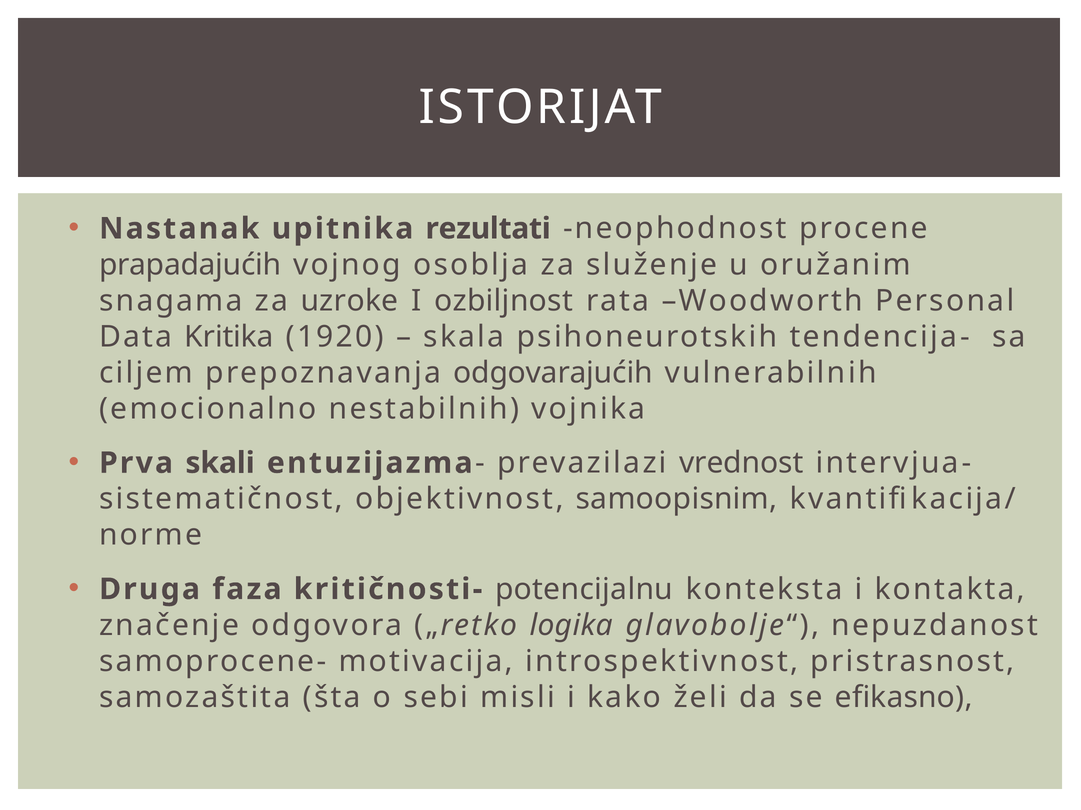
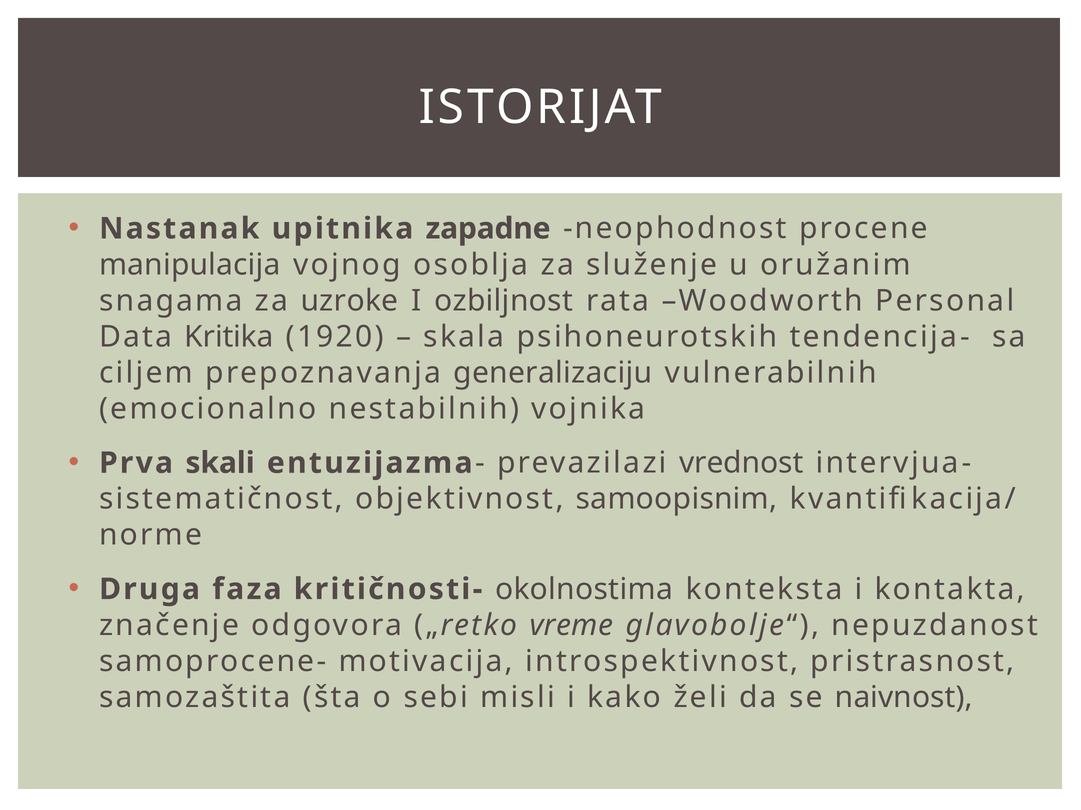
rezultati: rezultati -> zapadne
prapadajućih: prapadajućih -> manipulacija
odgovarajućih: odgovarajućih -> generalizaciju
potencijalnu: potencijalnu -> okolnostima
logika: logika -> vreme
efikasno: efikasno -> naivnost
